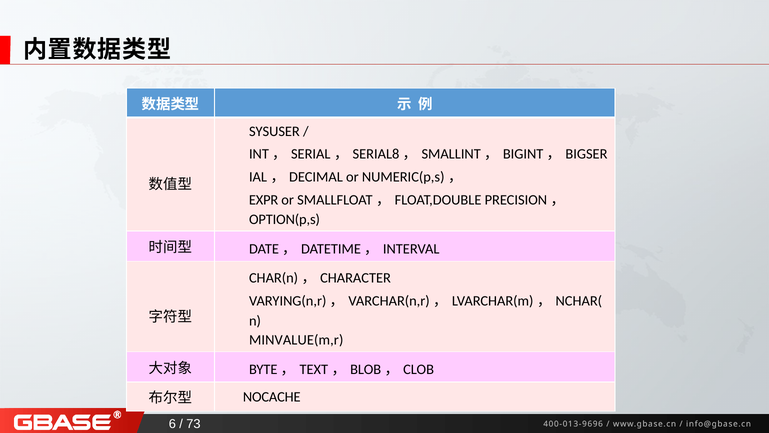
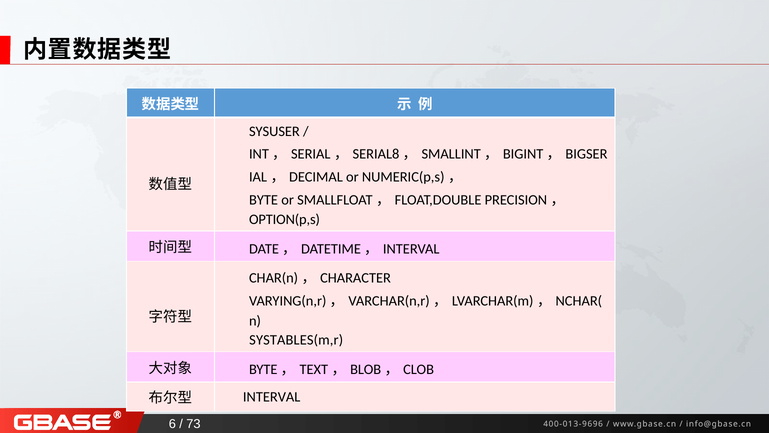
EXPR: EXPR -> BYTE
MINVALUE(m,r: MINVALUE(m,r -> SYSTABLES(m,r
NOCACHE at (272, 396): NOCACHE -> INTERVAL
